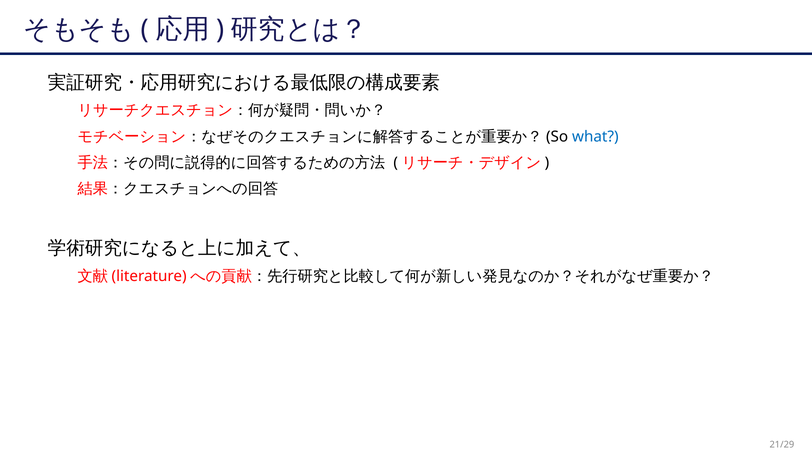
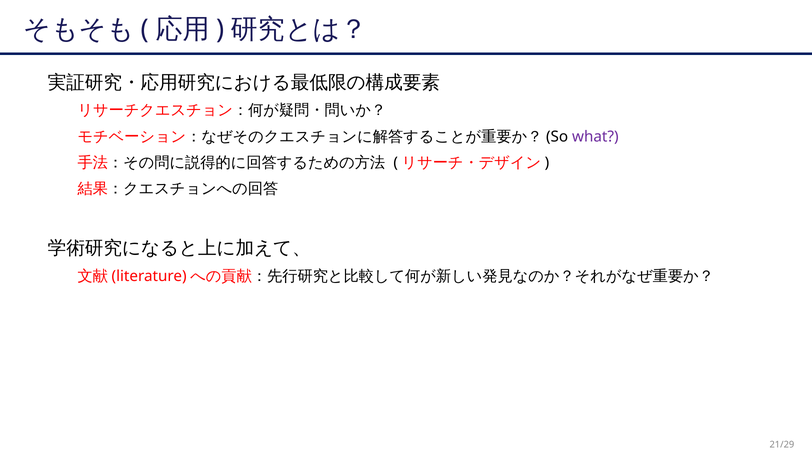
what colour: blue -> purple
